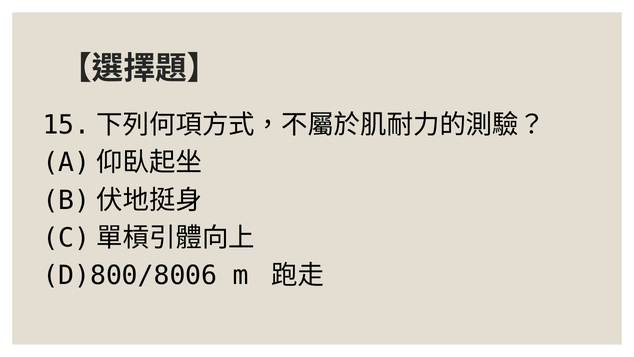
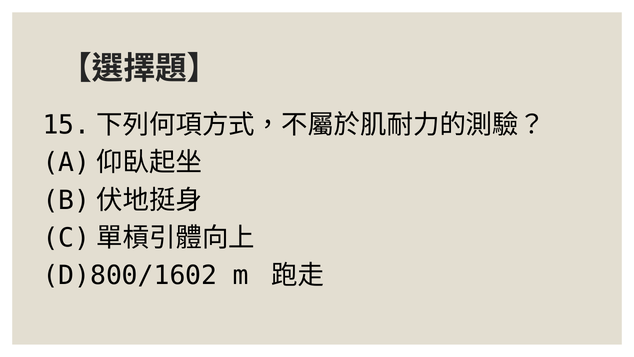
D)800/8006: D)800/8006 -> D)800/1602
